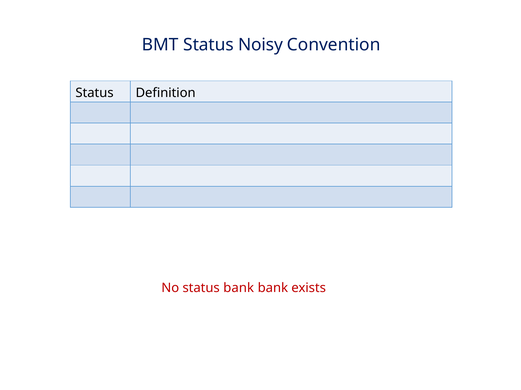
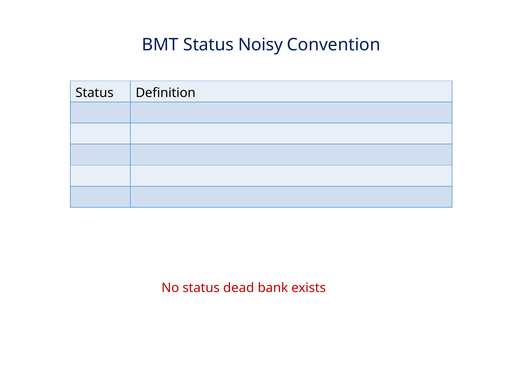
status bank: bank -> dead
